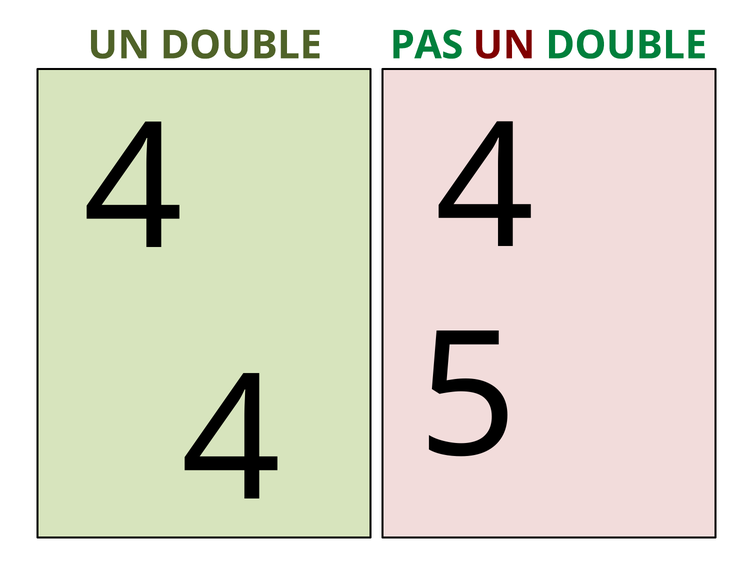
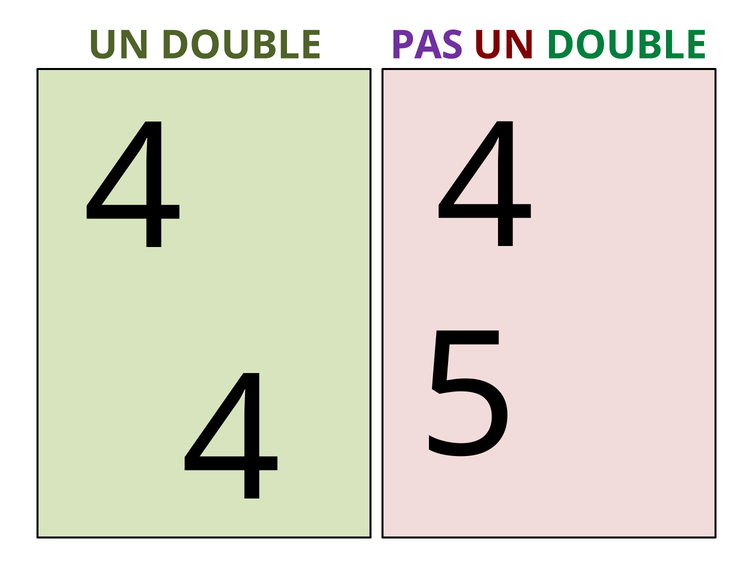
PAS colour: green -> purple
